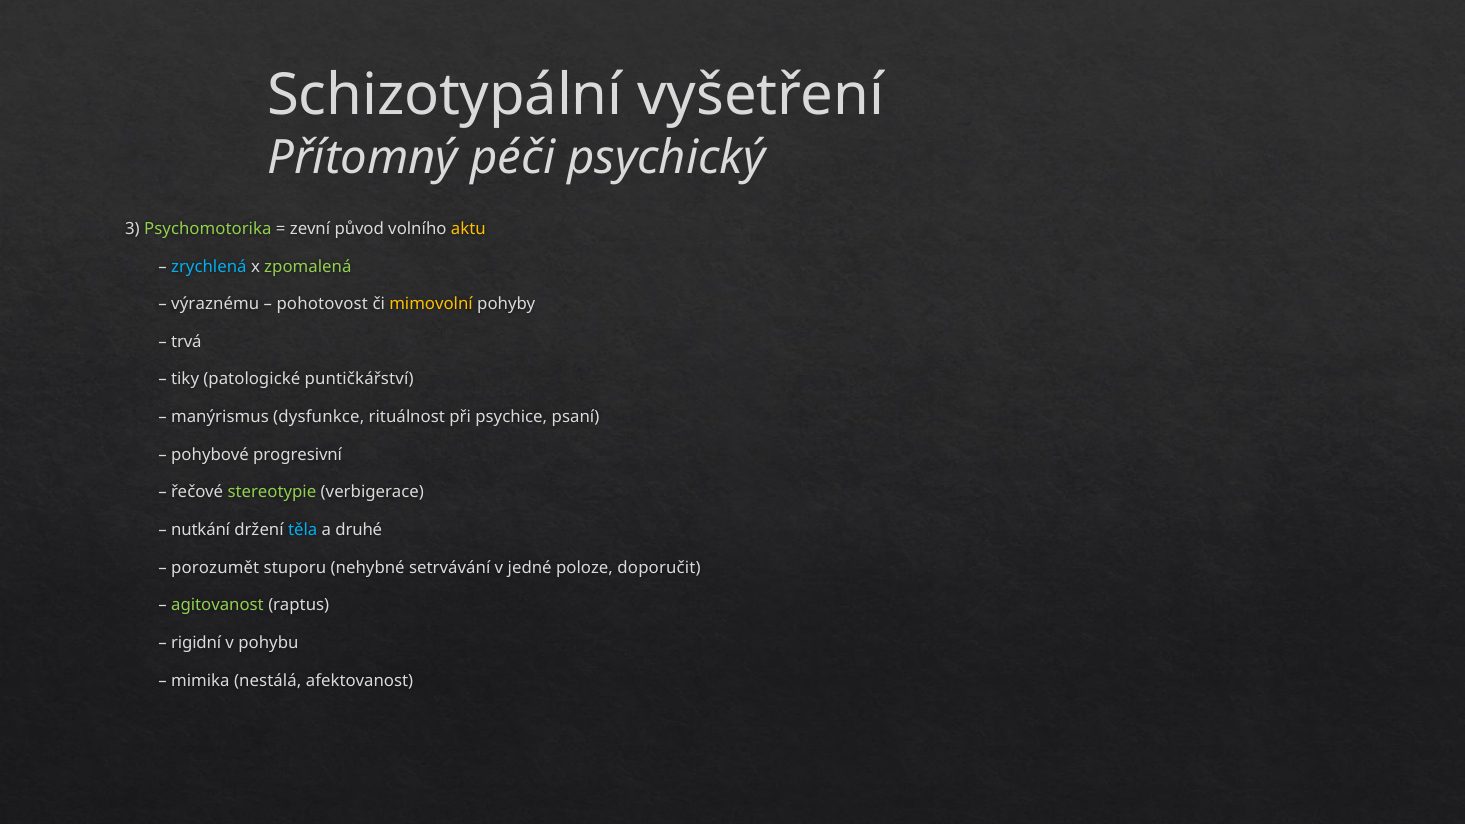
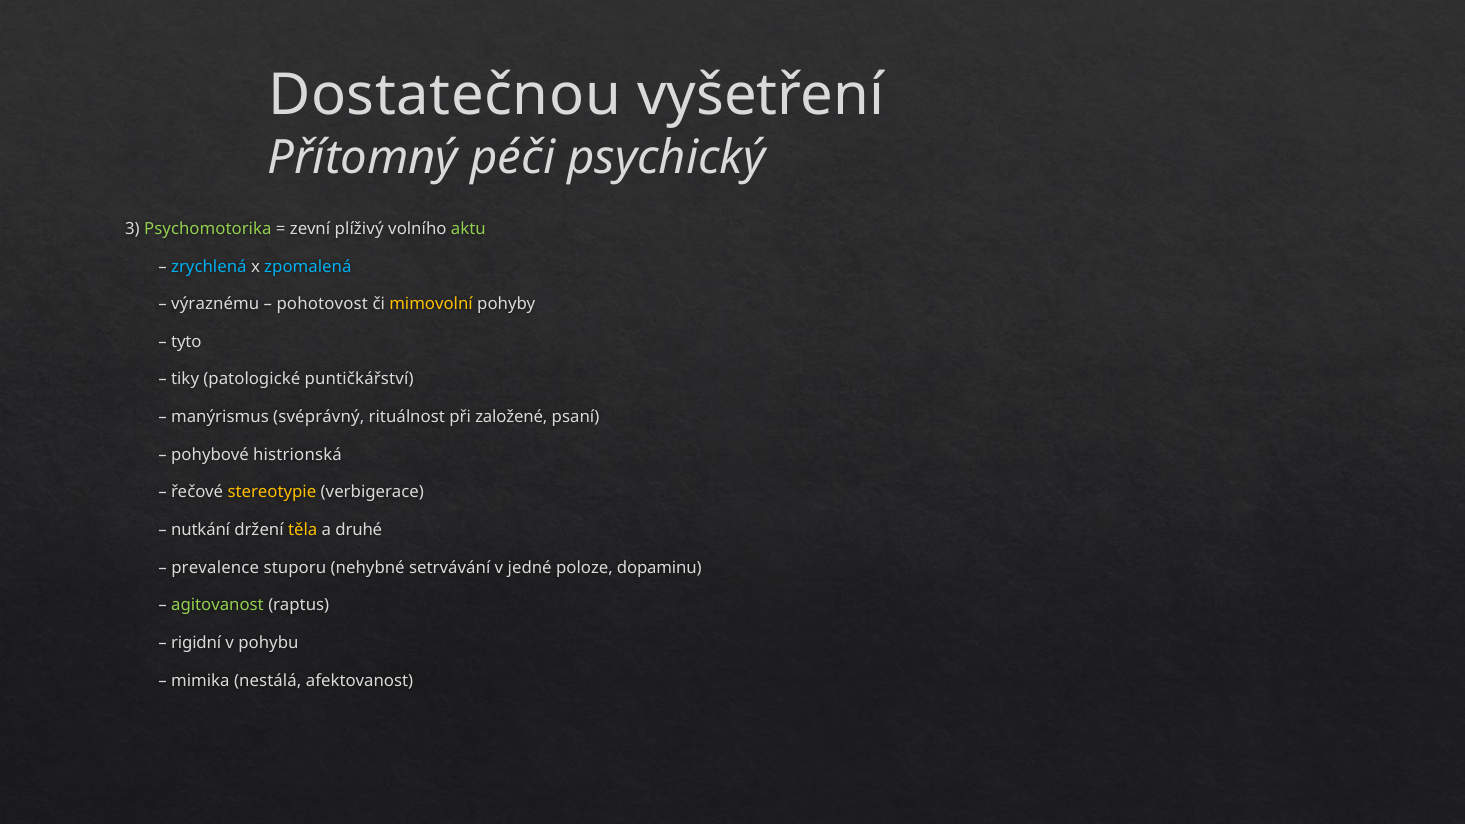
Schizotypální: Schizotypální -> Dostatečnou
původ: původ -> plíživý
aktu colour: yellow -> light green
zpomalená colour: light green -> light blue
trvá: trvá -> tyto
dysfunkce: dysfunkce -> svéprávný
psychice: psychice -> založené
progresivní: progresivní -> histrionská
stereotypie colour: light green -> yellow
těla colour: light blue -> yellow
porozumět: porozumět -> prevalence
doporučit: doporučit -> dopaminu
